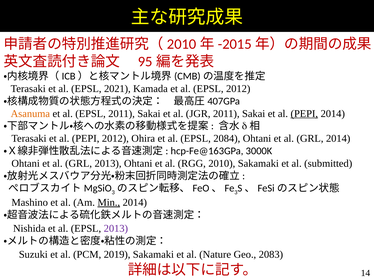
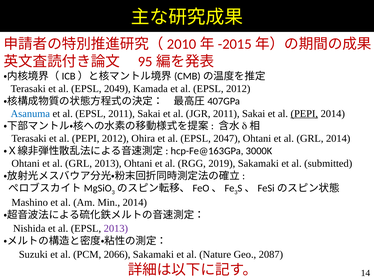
2021: 2021 -> 2049
Asanuma colour: orange -> blue
2084: 2084 -> 2047
2010: 2010 -> 2019
Min underline: present -> none
2019: 2019 -> 2066
2083: 2083 -> 2087
